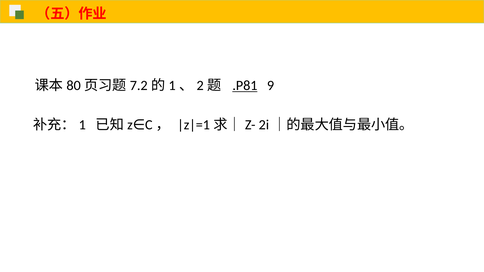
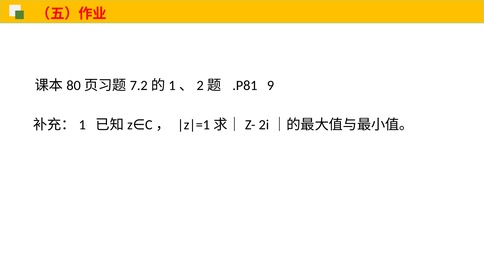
.P81 underline: present -> none
